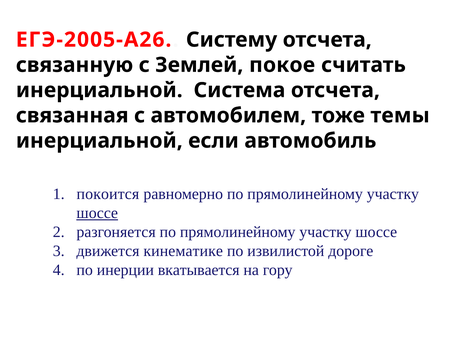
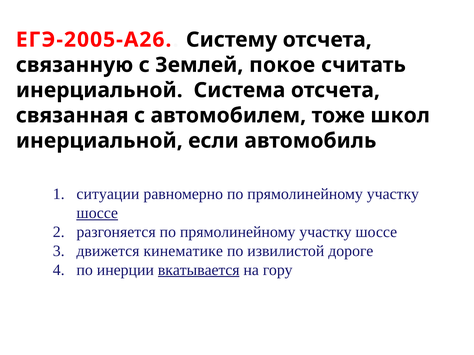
темы: темы -> школ
покоится: покоится -> ситуации
вкатывается underline: none -> present
